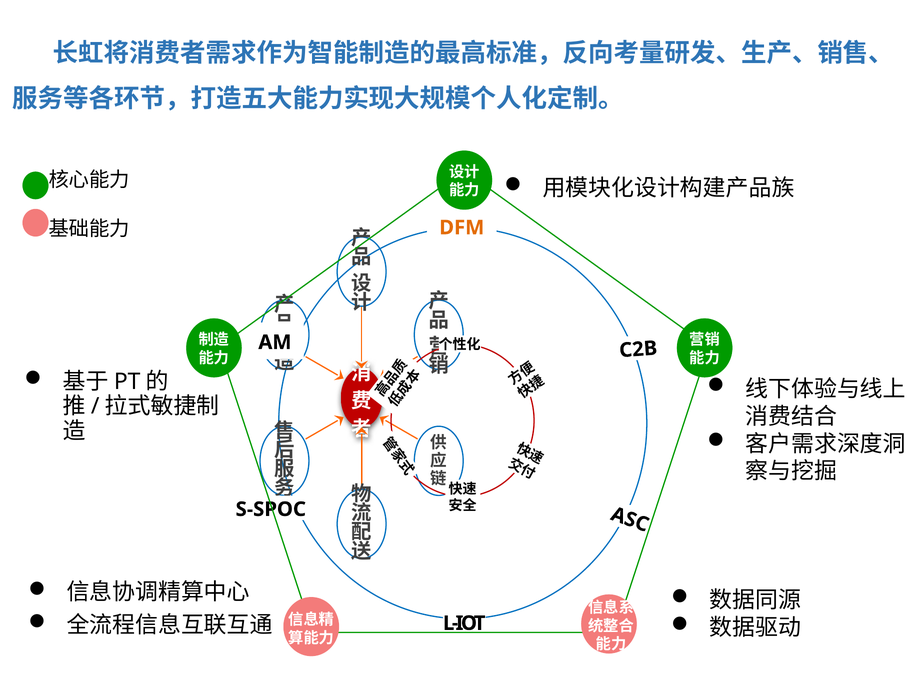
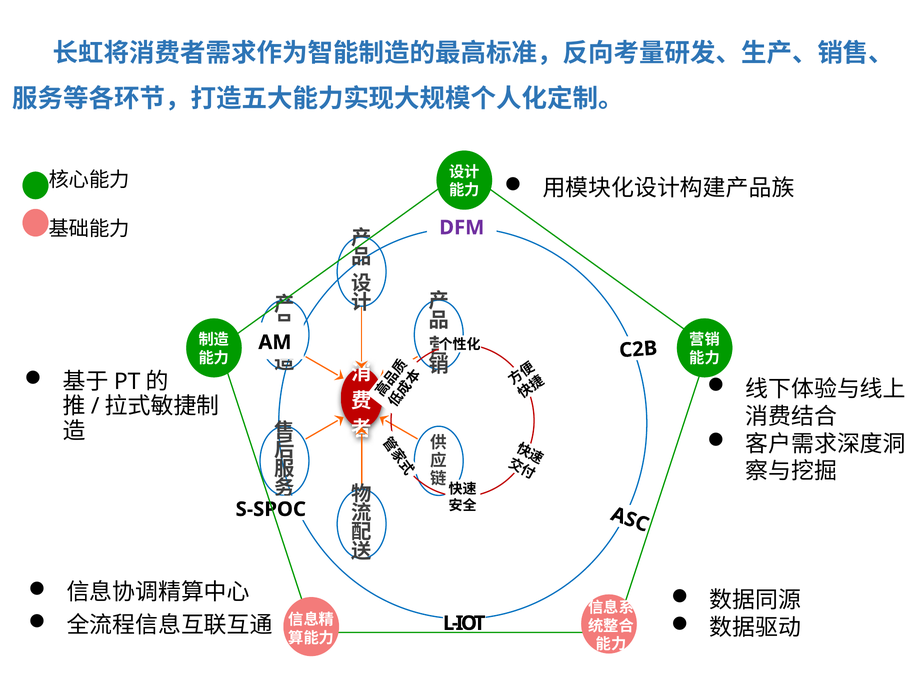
DFM colour: orange -> purple
